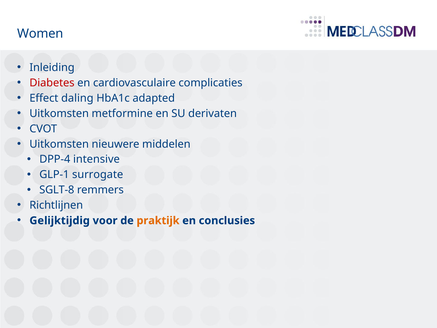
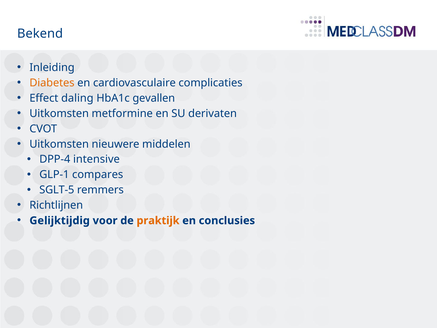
Women: Women -> Bekend
Diabetes colour: red -> orange
adapted: adapted -> gevallen
surrogate: surrogate -> compares
SGLT-8: SGLT-8 -> SGLT-5
